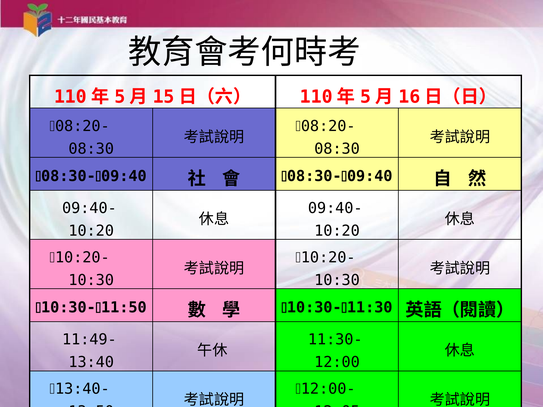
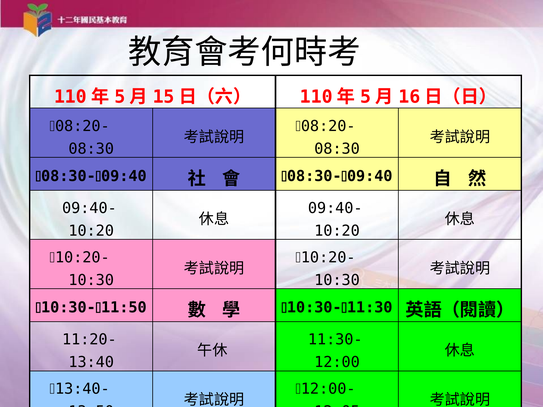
11:49-: 11:49- -> 11:20-
